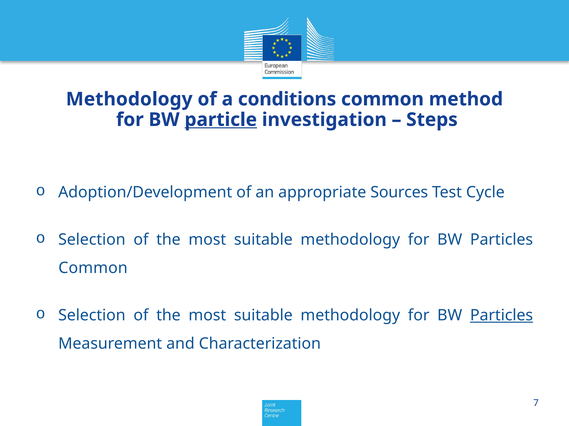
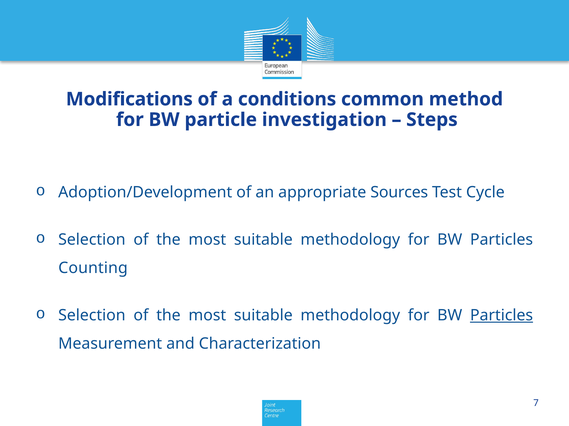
Methodology at (129, 99): Methodology -> Modifications
particle underline: present -> none
Common at (93, 269): Common -> Counting
